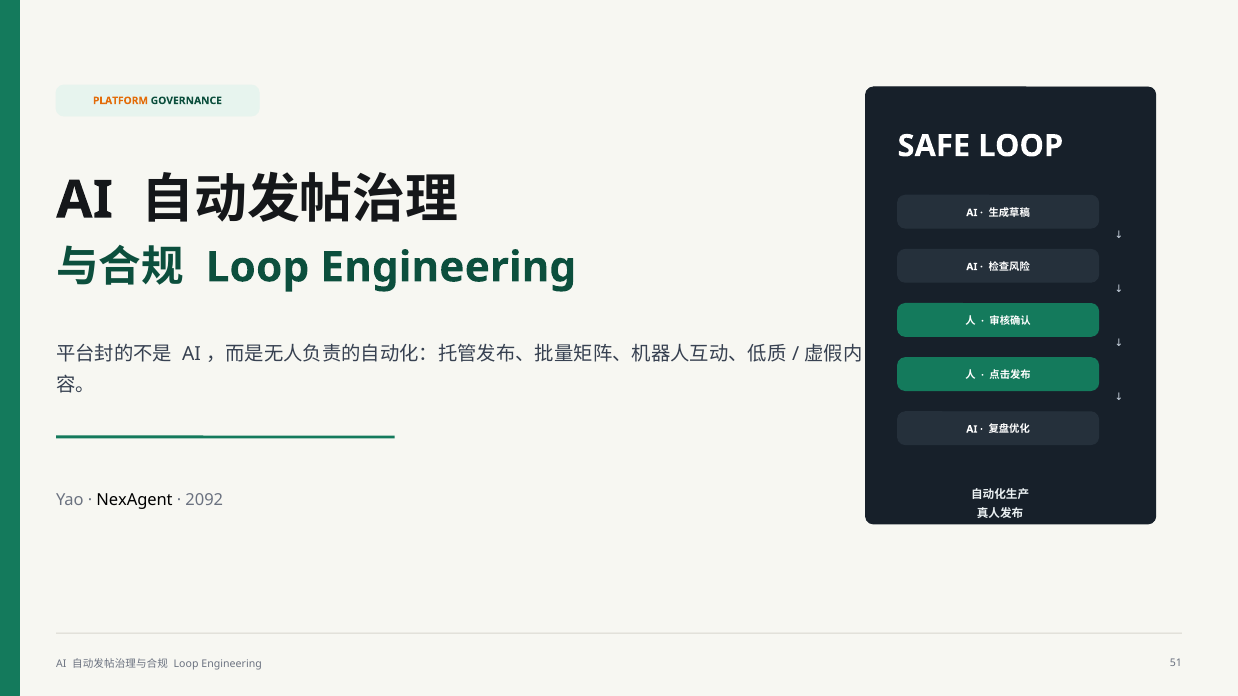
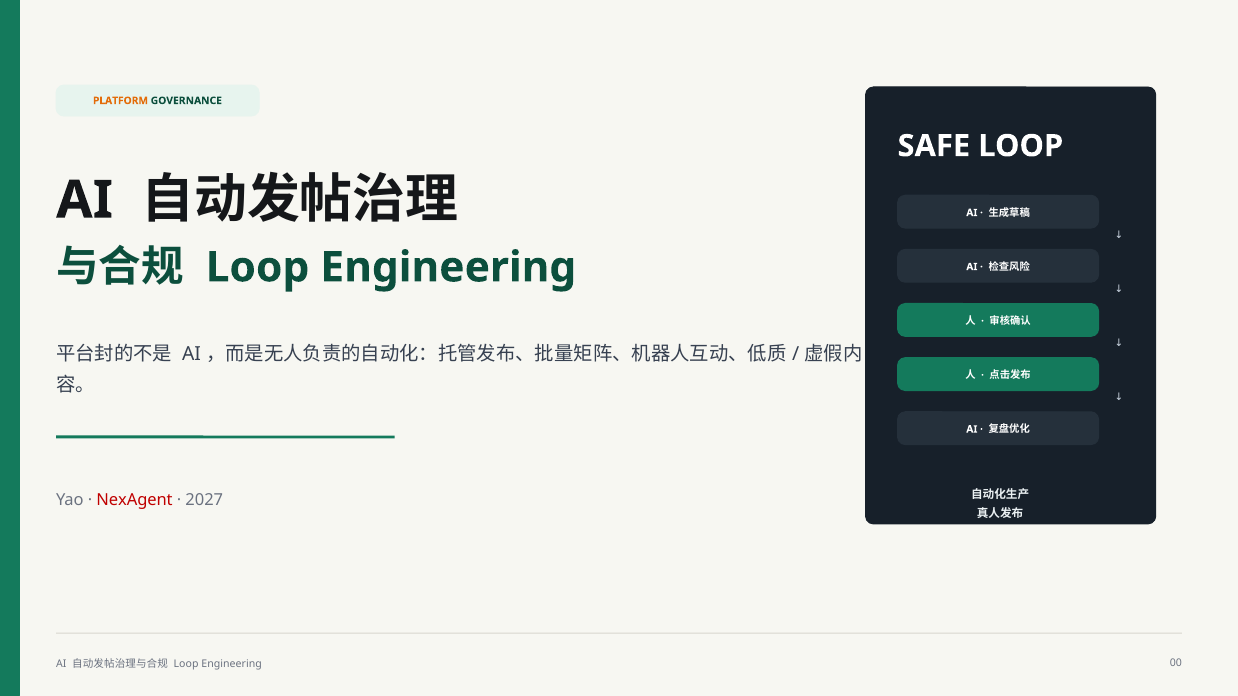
NexAgent colour: black -> red
2092: 2092 -> 2027
51: 51 -> 00
